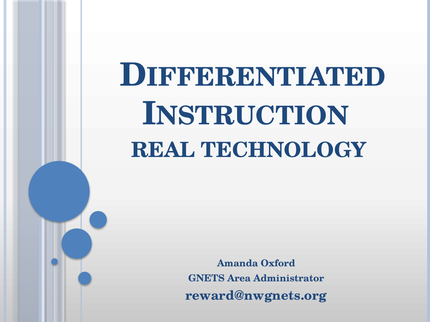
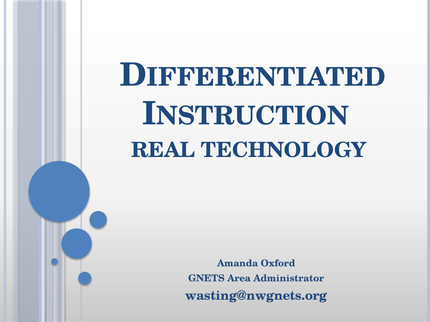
reward@nwgnets.org: reward@nwgnets.org -> wasting@nwgnets.org
